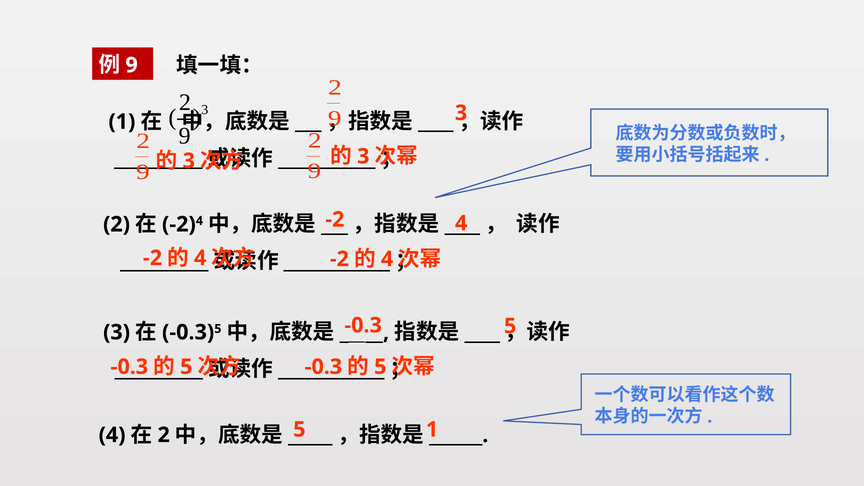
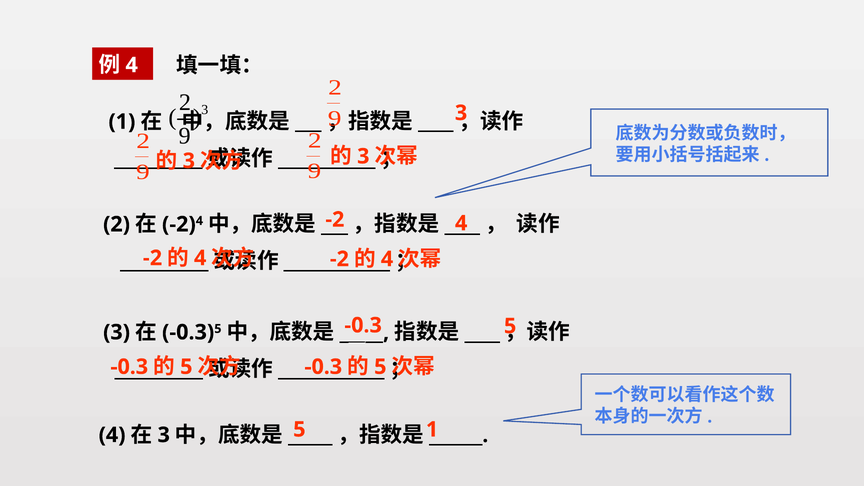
9 at (132, 65): 9 -> 4
2 at (164, 435): 2 -> 3
